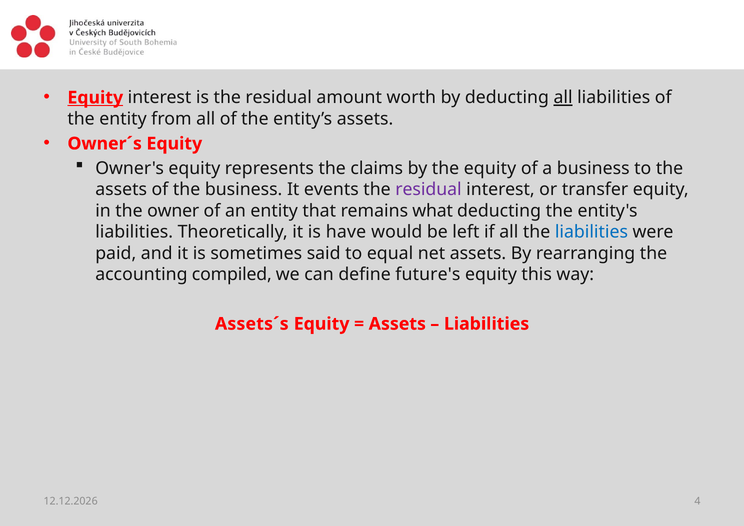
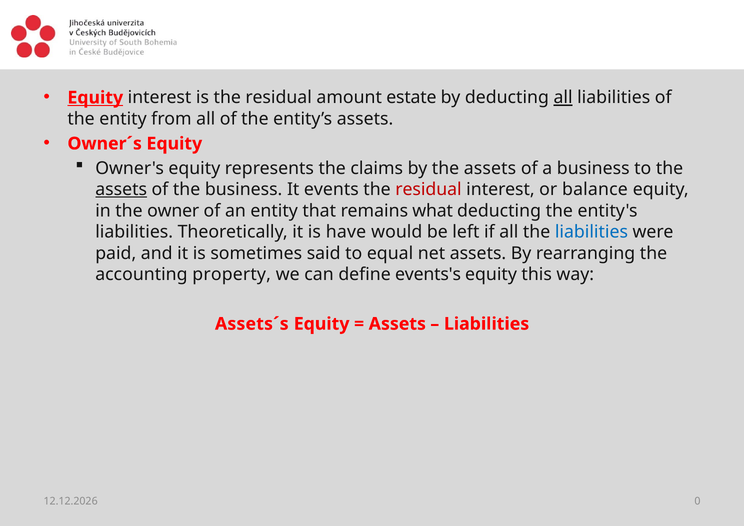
worth: worth -> estate
by the equity: equity -> assets
assets at (121, 190) underline: none -> present
residual at (428, 190) colour: purple -> red
transfer: transfer -> balance
compiled: compiled -> property
future's: future's -> events's
4: 4 -> 0
